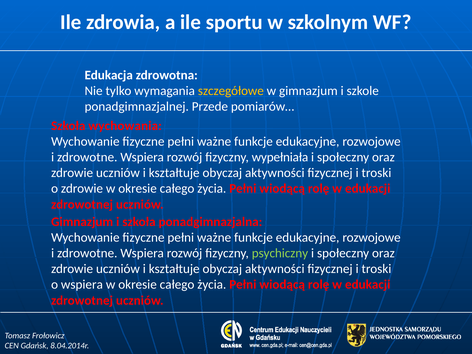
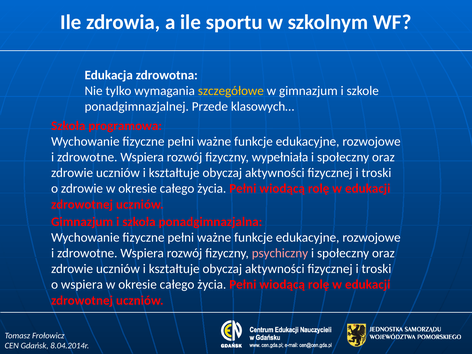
pomiarów…: pomiarów… -> klasowych…
wychowania: wychowania -> programowa
psychiczny colour: light green -> pink
